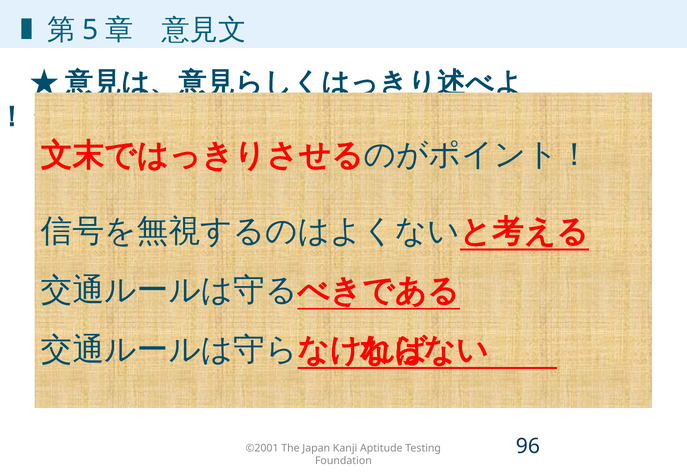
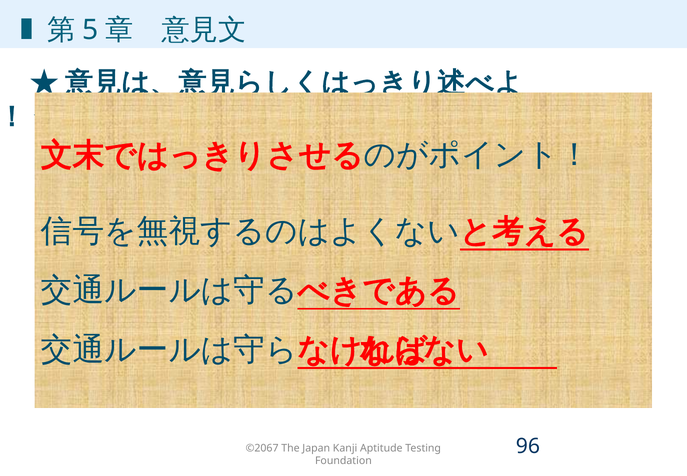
©2001: ©2001 -> ©2067
